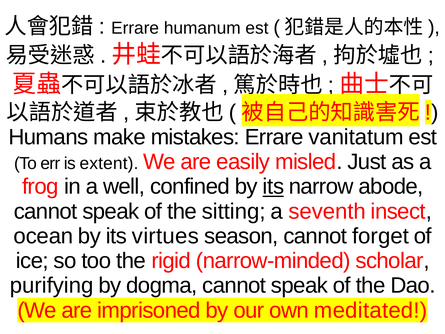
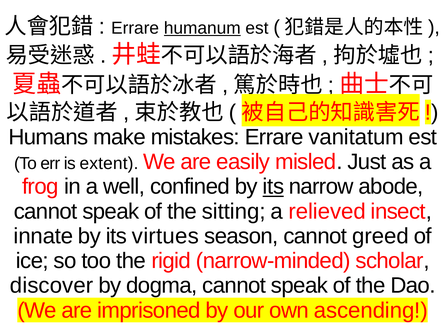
humanum underline: none -> present
seventh: seventh -> relieved
ocean: ocean -> innate
forget: forget -> greed
purifying: purifying -> discover
meditated: meditated -> ascending
